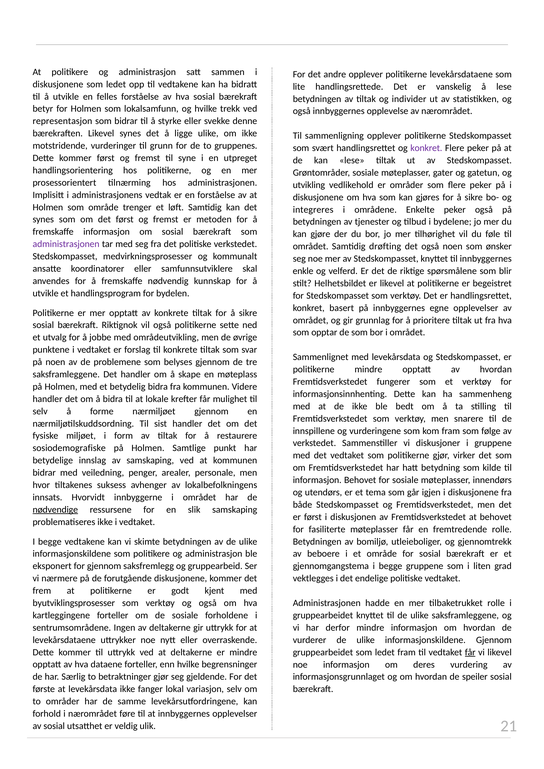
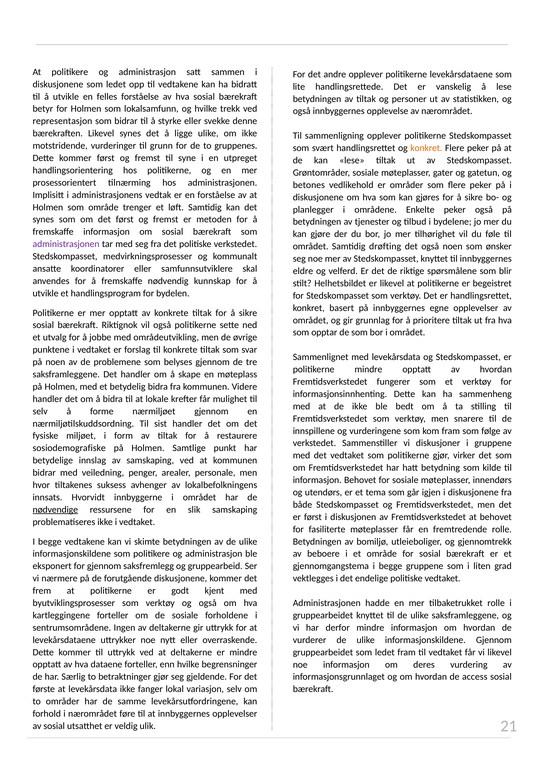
individer: individer -> personer
konkret at (426, 148) colour: purple -> orange
utvikling: utvikling -> betones
integreres: integreres -> planlegger
enkle: enkle -> eldre
får at (470, 653) underline: present -> none
speiler: speiler -> access
